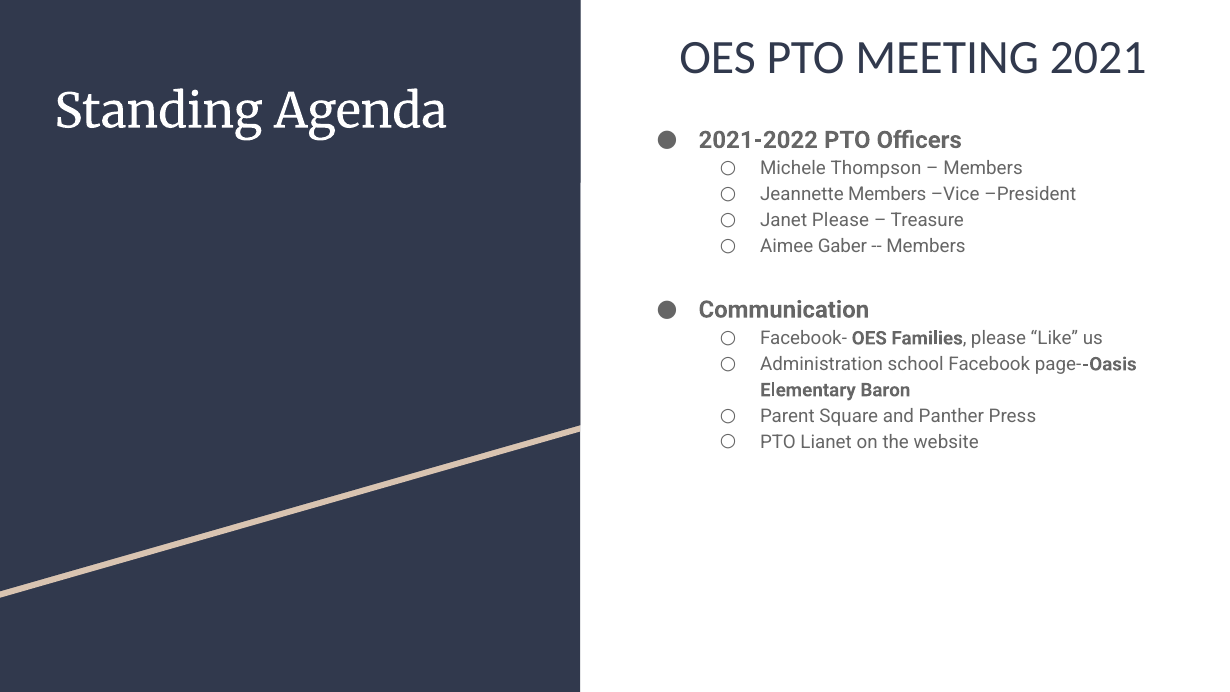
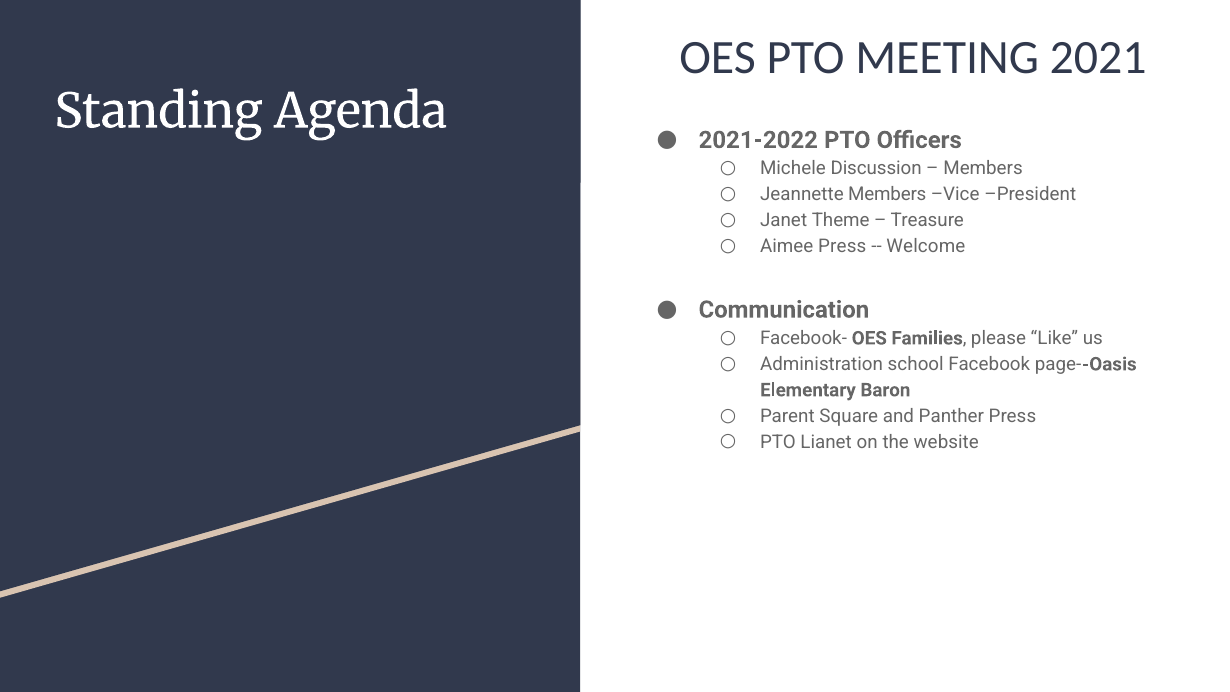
Thompson: Thompson -> Discussion
Janet Please: Please -> Theme
Aimee Gaber: Gaber -> Press
Members at (926, 246): Members -> Welcome
